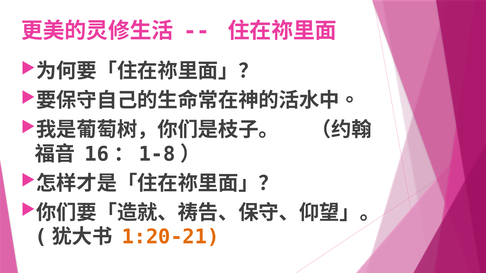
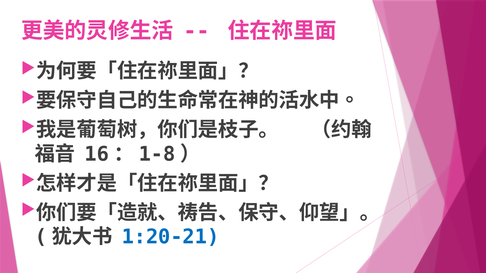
1:20-21 colour: orange -> blue
